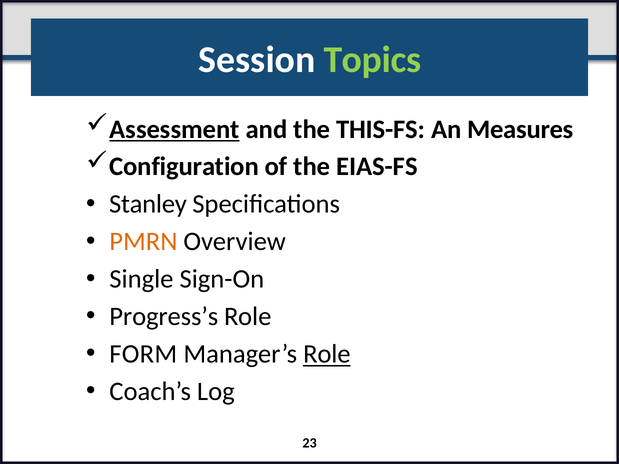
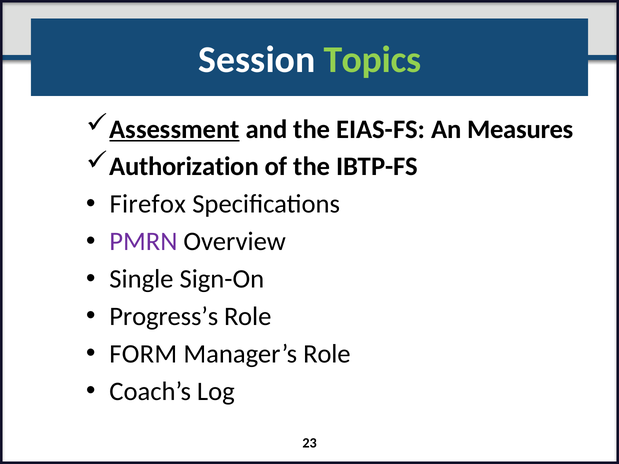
THIS-FS: THIS-FS -> EIAS-FS
Configuration: Configuration -> Authorization
EIAS-FS: EIAS-FS -> IBTP-FS
Stanley: Stanley -> Firefox
PMRN colour: orange -> purple
Role at (327, 354) underline: present -> none
